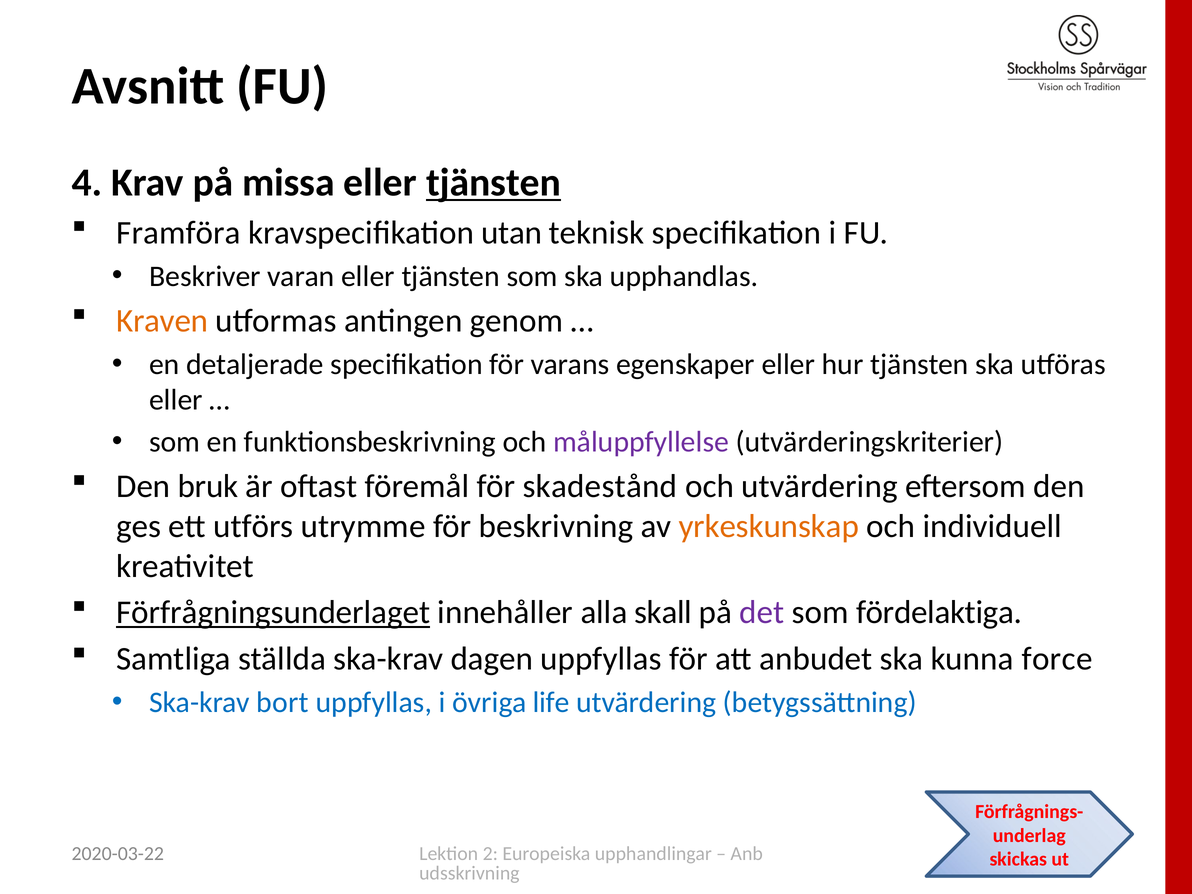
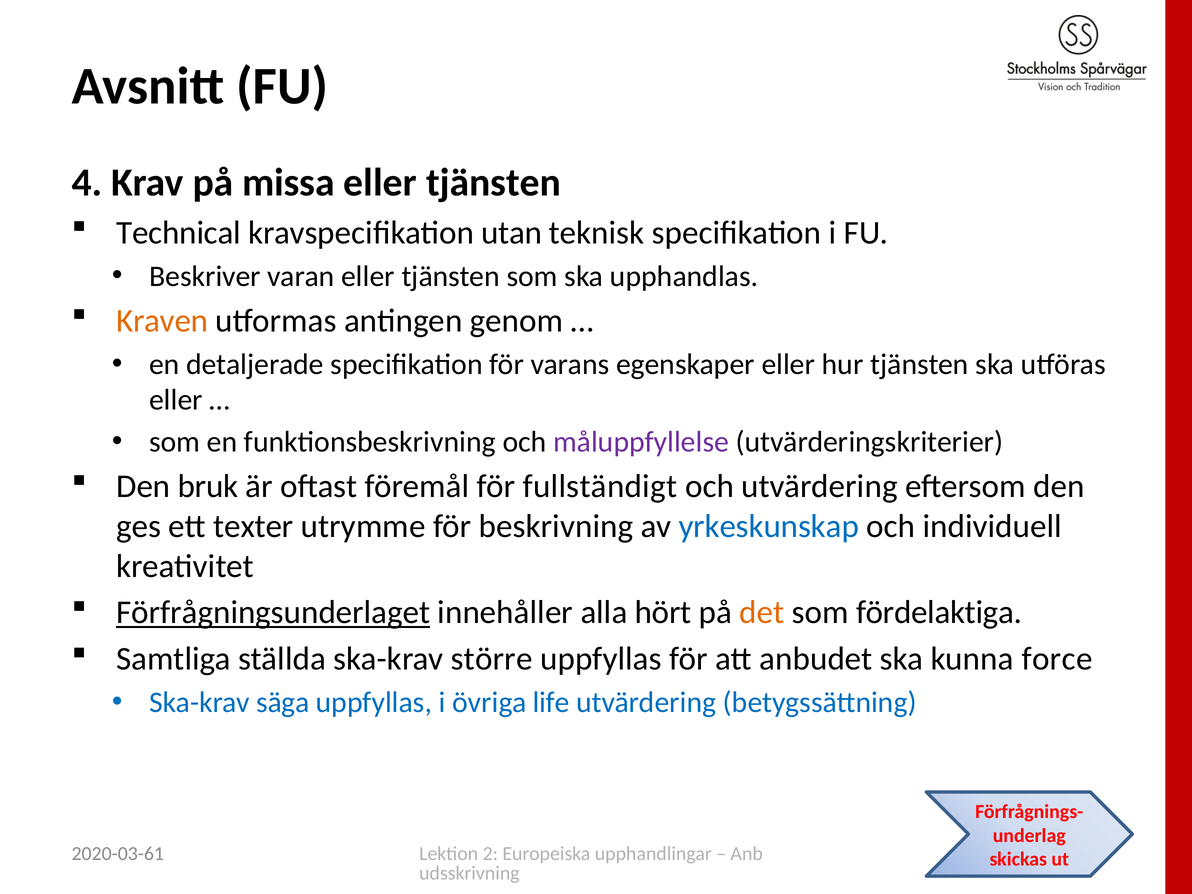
tjänsten at (493, 183) underline: present -> none
Framföra: Framföra -> Technical
skadestånd: skadestånd -> fullständigt
utförs: utförs -> texter
yrkeskunskap colour: orange -> blue
skall: skall -> hört
det colour: purple -> orange
dagen: dagen -> större
bort: bort -> säga
2020-03-22: 2020-03-22 -> 2020-03-61
